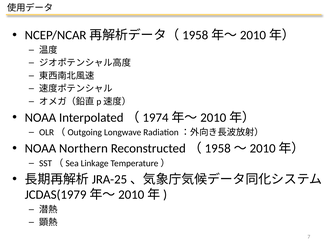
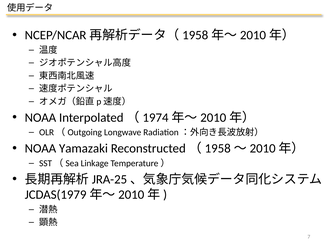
Northern: Northern -> Yamazaki
